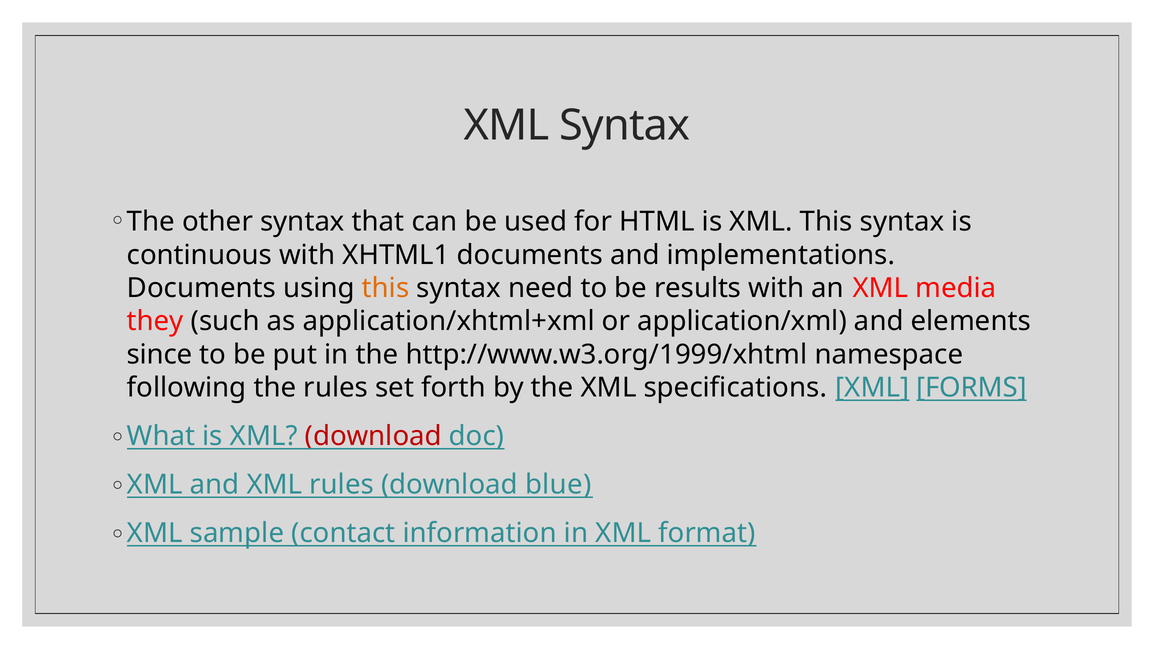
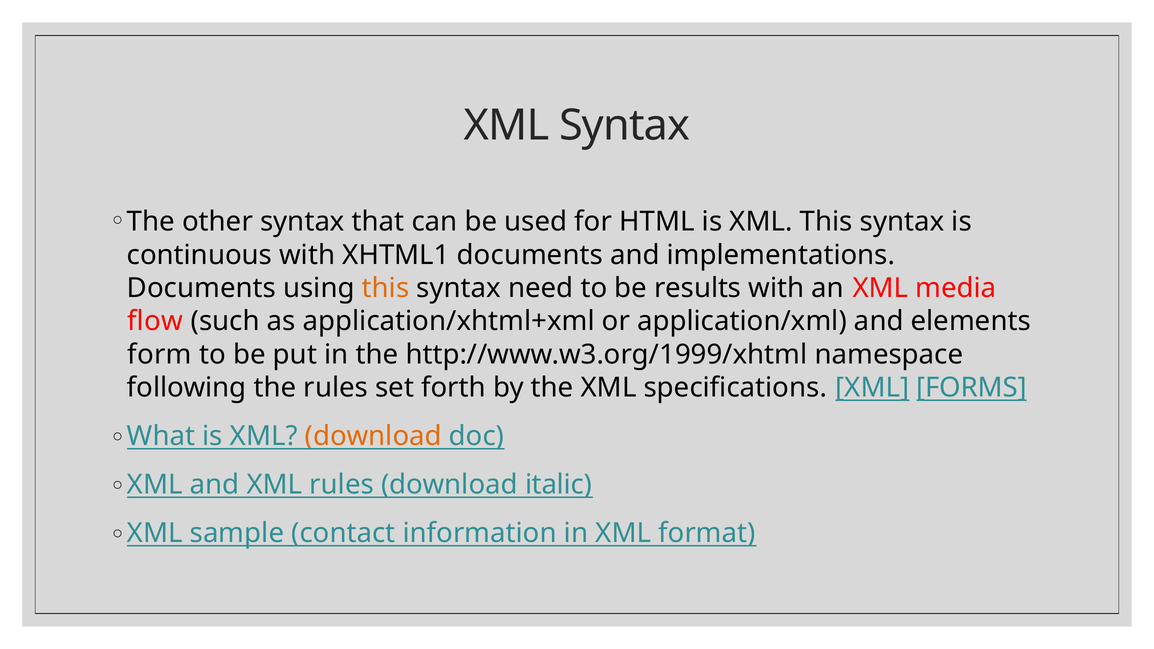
they: they -> flow
since: since -> form
download at (373, 436) colour: red -> orange
blue: blue -> italic
